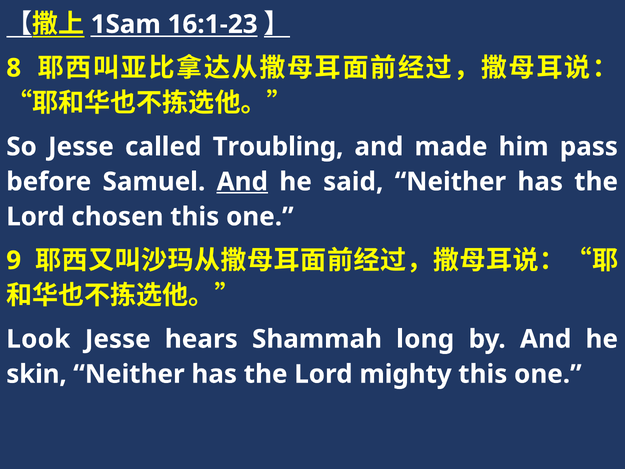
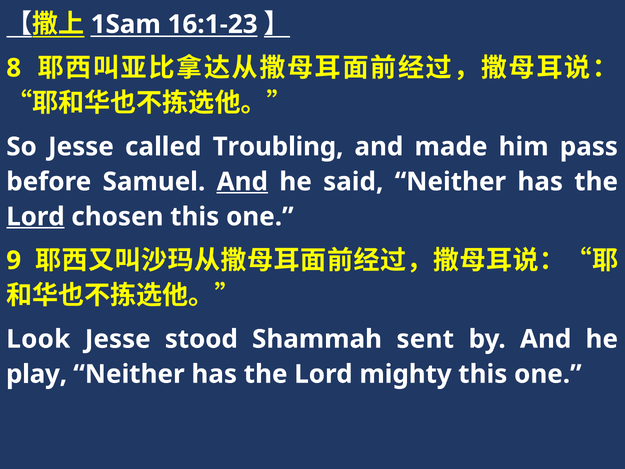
Lord at (35, 217) underline: none -> present
hears: hears -> stood
long: long -> sent
skin: skin -> play
